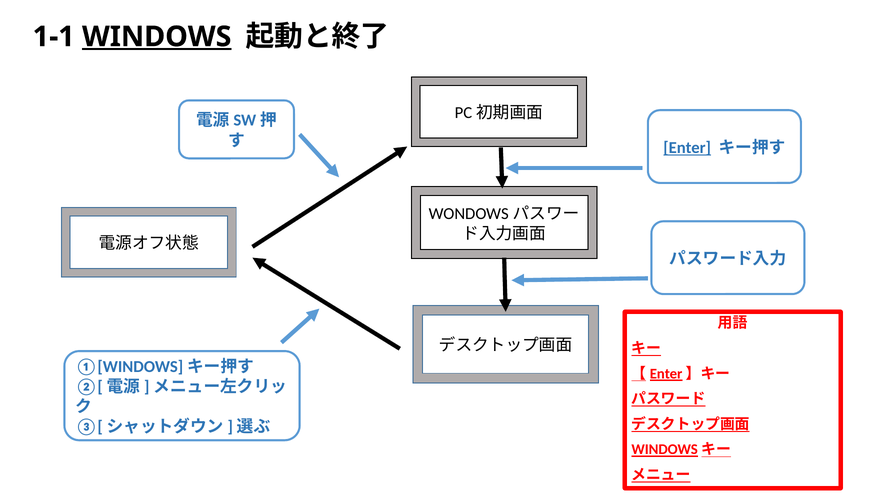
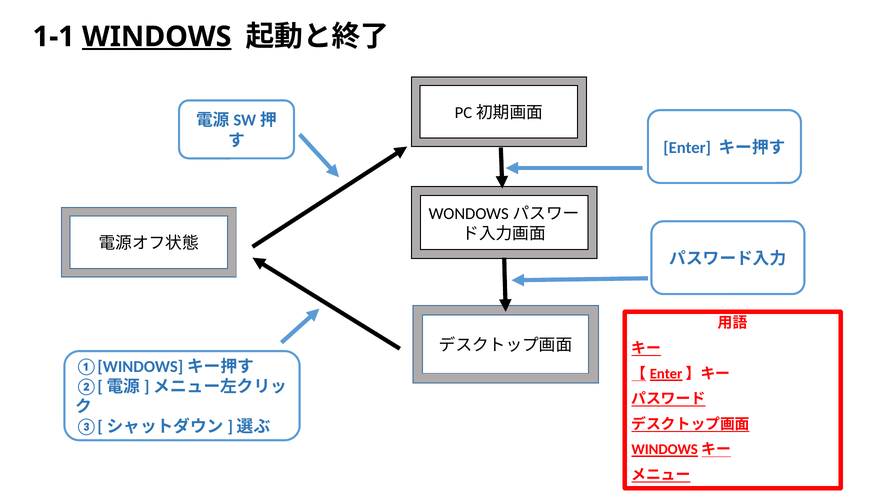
Enter underline: present -> none
